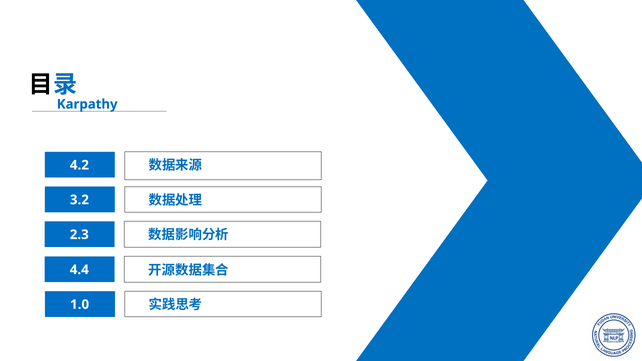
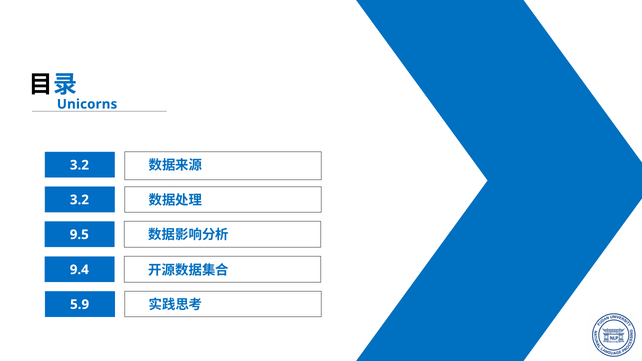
Karpathy: Karpathy -> Unicorns
4.2 at (79, 165): 4.2 -> 3.2
2.3: 2.3 -> 9.5
4.4: 4.4 -> 9.4
1.0: 1.0 -> 5.9
